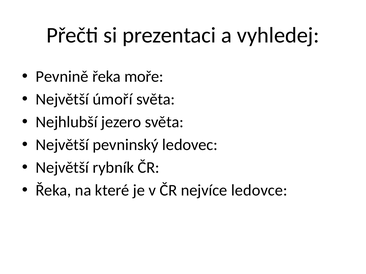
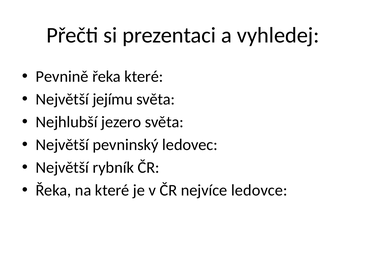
řeka moře: moře -> které
úmoří: úmoří -> jejímu
